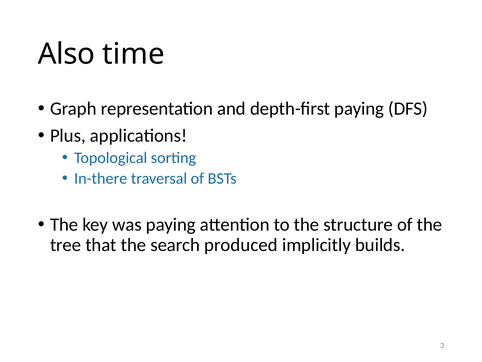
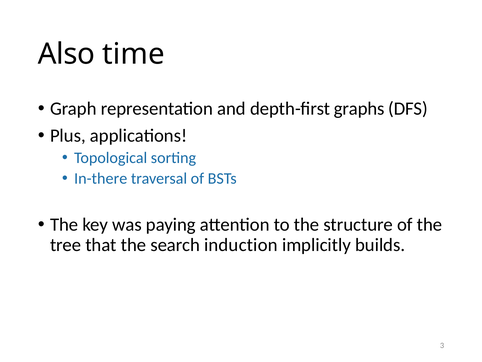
depth-first paying: paying -> graphs
produced: produced -> induction
